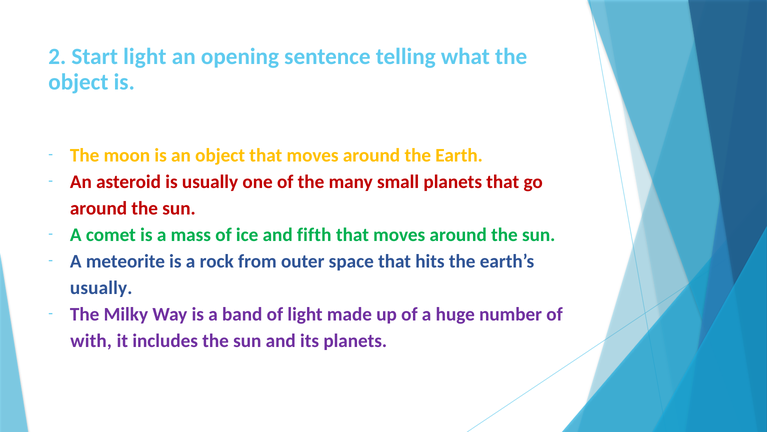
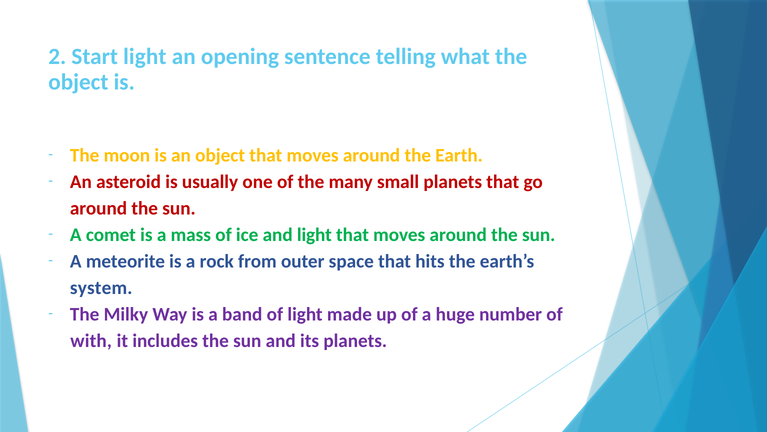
and fifth: fifth -> light
usually at (101, 287): usually -> system
